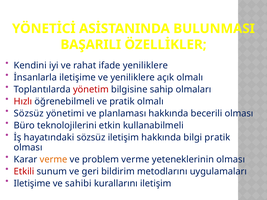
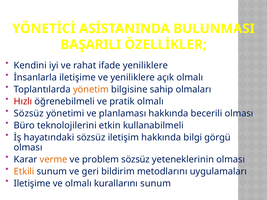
yönetim colour: red -> orange
bilgi pratik: pratik -> görgü
problem verme: verme -> sözsüz
Etkili colour: red -> orange
ve sahibi: sahibi -> olmalı
kurallarını iletişim: iletişim -> sunum
